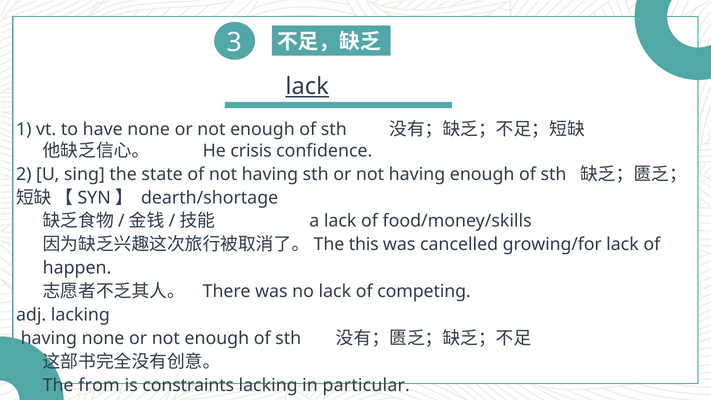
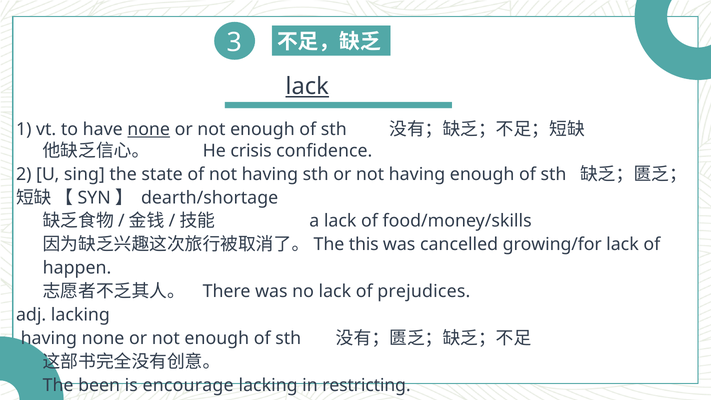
none at (149, 129) underline: none -> present
competing: competing -> prejudices
from: from -> been
constraints: constraints -> encourage
particular: particular -> restricting
